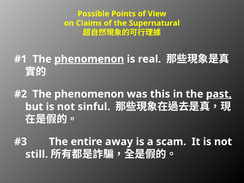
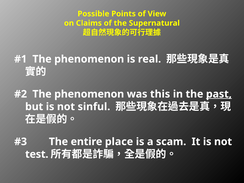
phenomenon at (89, 59) underline: present -> none
away: away -> place
still: still -> test
